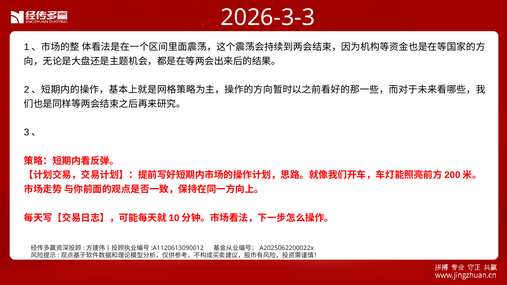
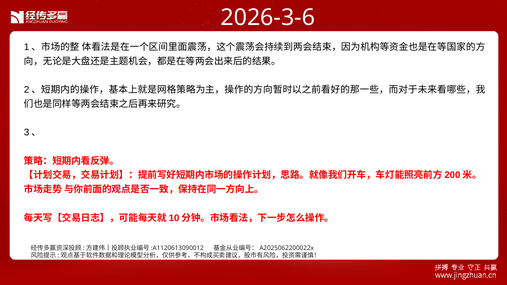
2026-3-3: 2026-3-3 -> 2026-3-6
